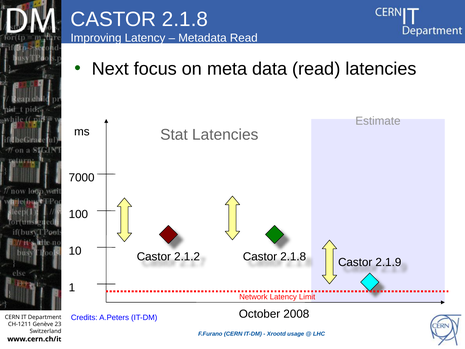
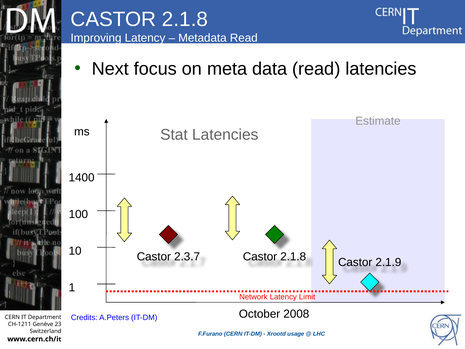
7000: 7000 -> 1400
2.1.2: 2.1.2 -> 2.3.7
